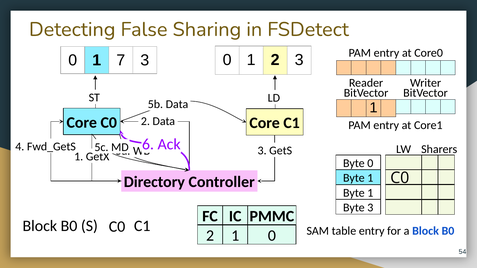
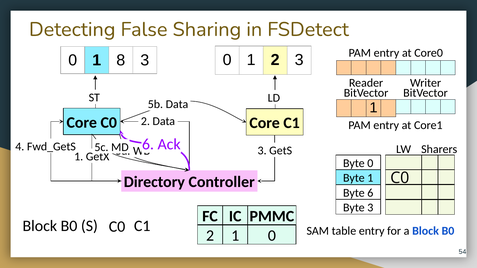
7: 7 -> 8
1 at (370, 193): 1 -> 6
